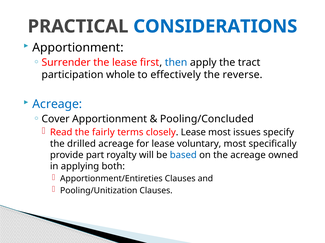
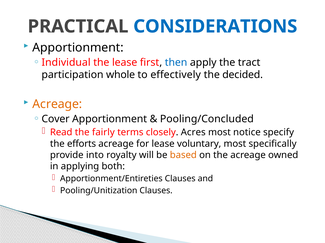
Surrender: Surrender -> Individual
reverse: reverse -> decided
Acreage at (57, 104) colour: blue -> orange
closely Lease: Lease -> Acres
issues: issues -> notice
drilled: drilled -> efforts
part: part -> into
based colour: blue -> orange
